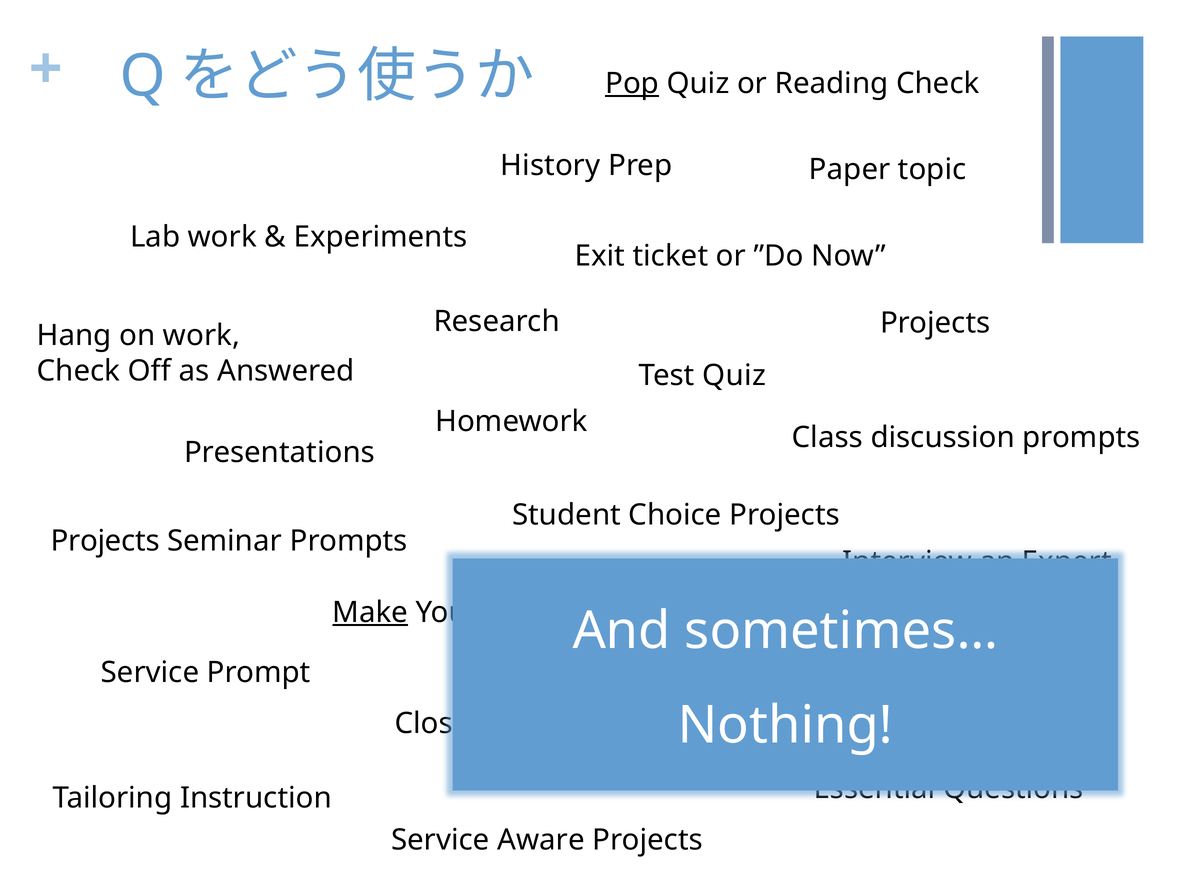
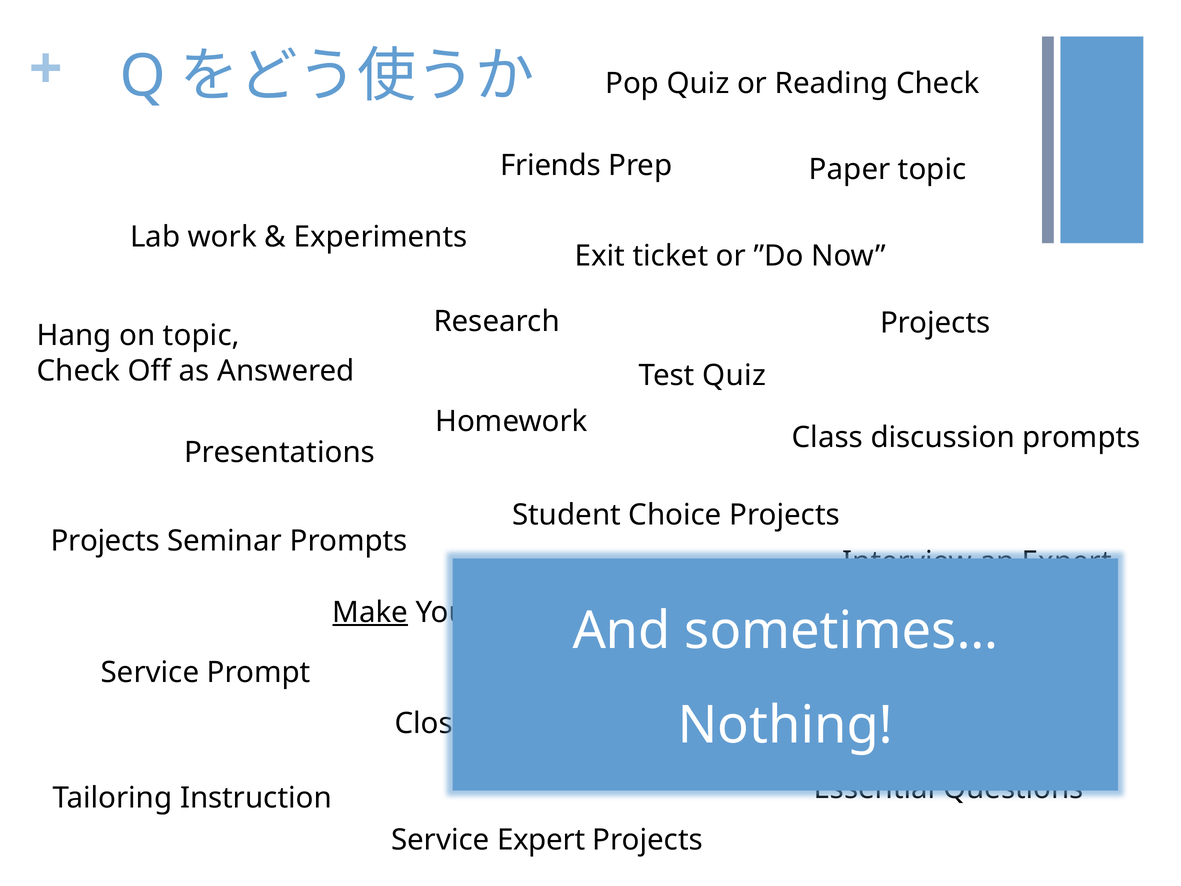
Pop underline: present -> none
History: History -> Friends
on work: work -> topic
Service Aware: Aware -> Expert
